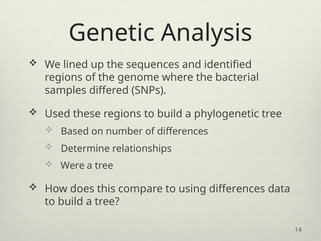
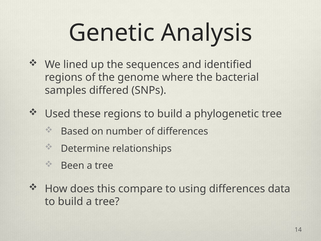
Were: Were -> Been
